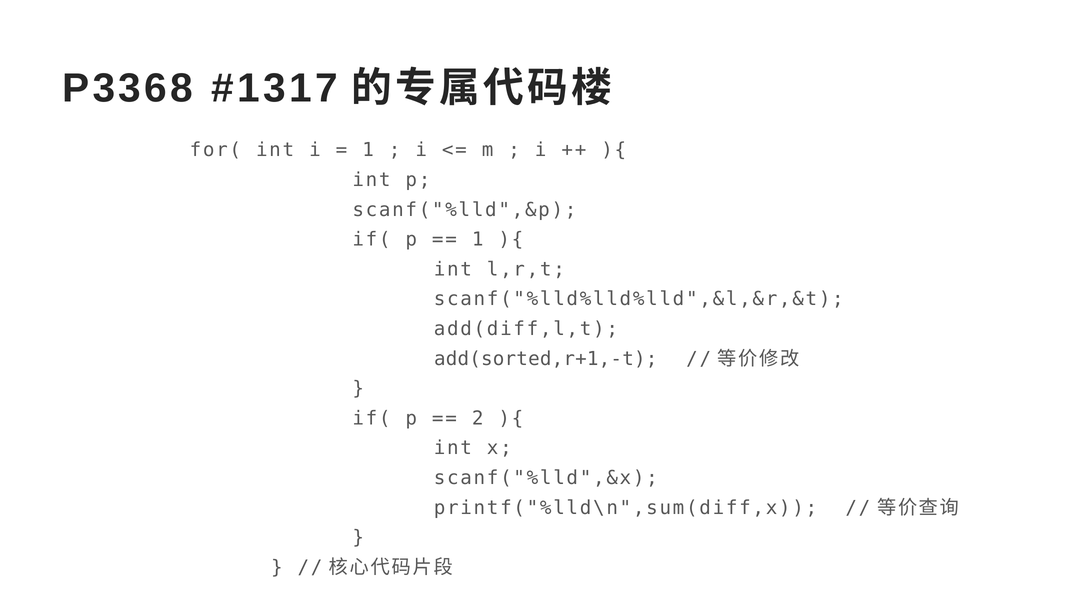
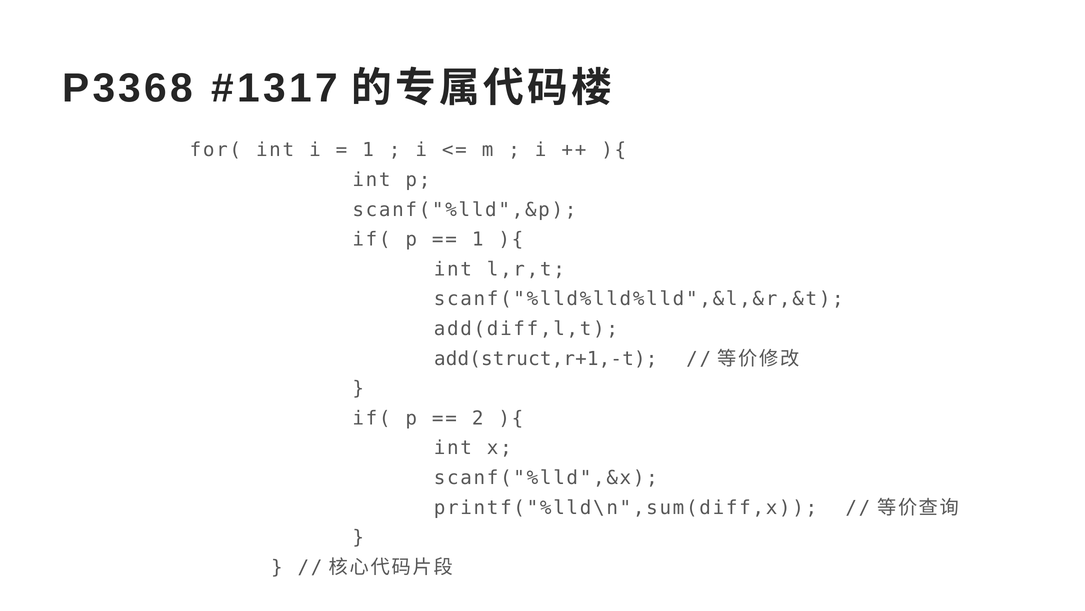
add(sorted,r+1,-t: add(sorted,r+1,-t -> add(struct,r+1,-t
